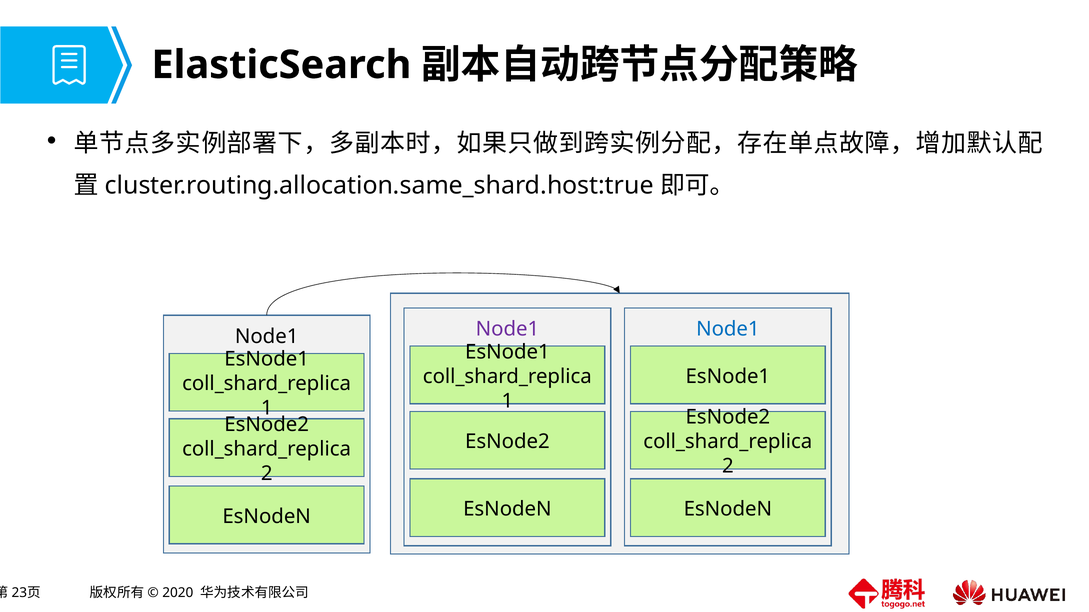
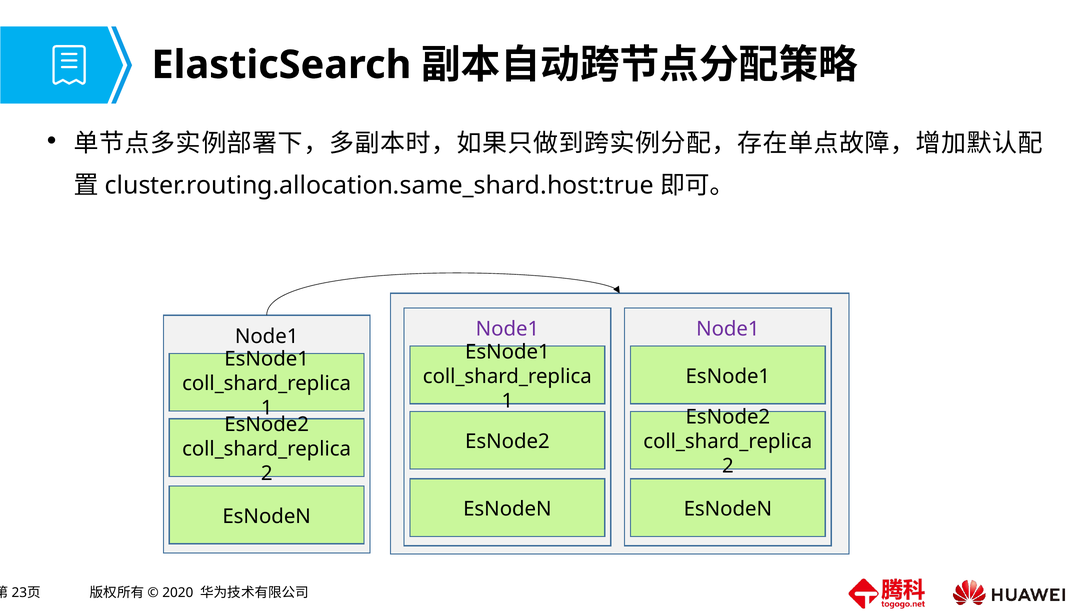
Node1 at (728, 329) colour: blue -> purple
